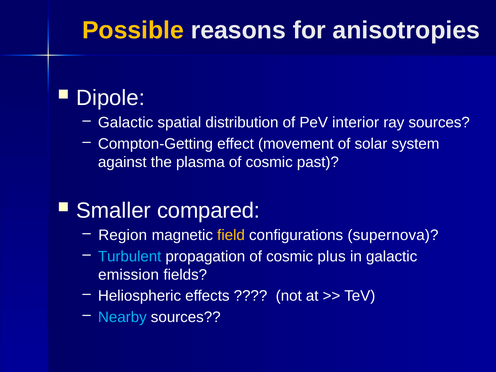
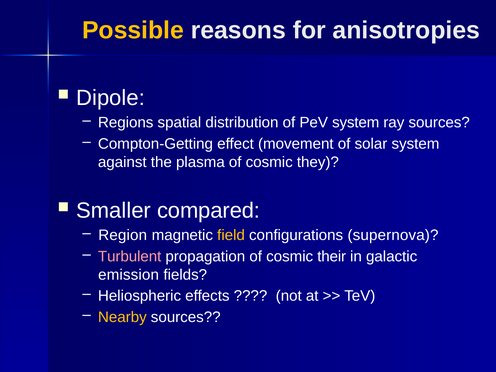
Galactic at (126, 123): Galactic -> Regions
PeV interior: interior -> system
past: past -> they
Turbulent colour: light blue -> pink
plus: plus -> their
Nearby colour: light blue -> yellow
